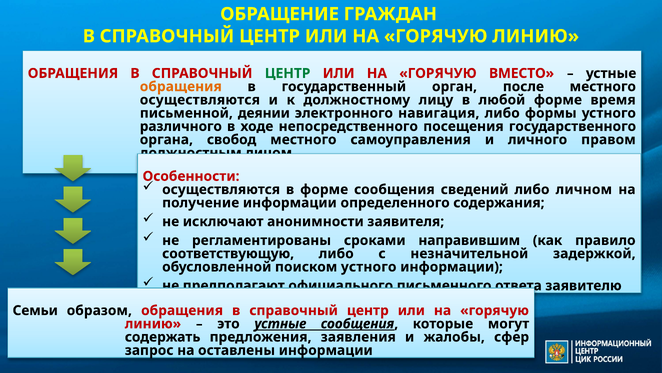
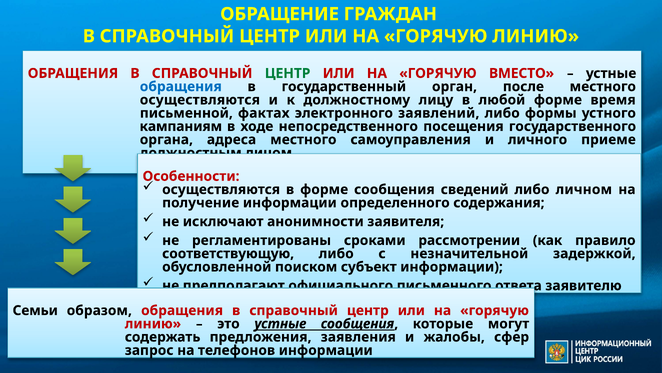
обращения at (181, 86) colour: orange -> blue
деянии: деянии -> фактах
навигация: навигация -> заявлений
различного: различного -> кампаниям
свобод: свобод -> адреса
правом: правом -> приеме
направившим: направившим -> рассмотрении
поиском устного: устного -> субъект
оставлены: оставлены -> телефонов
